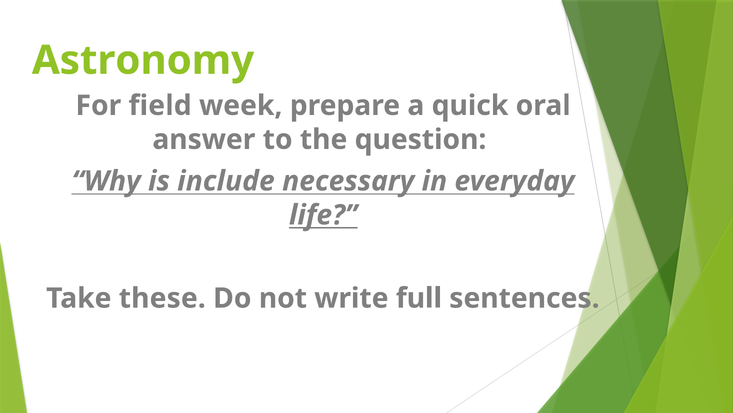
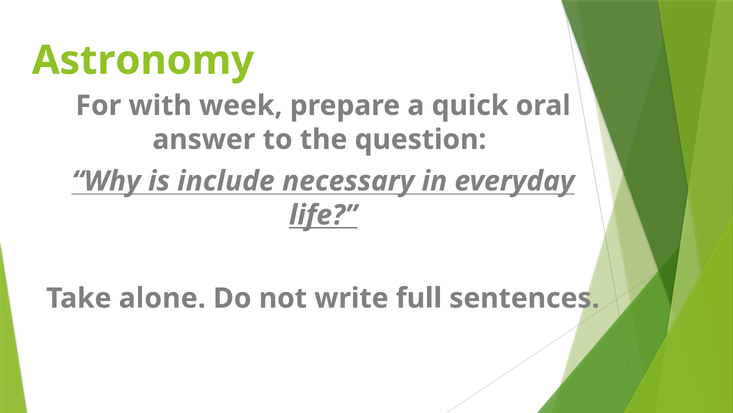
field: field -> with
these: these -> alone
